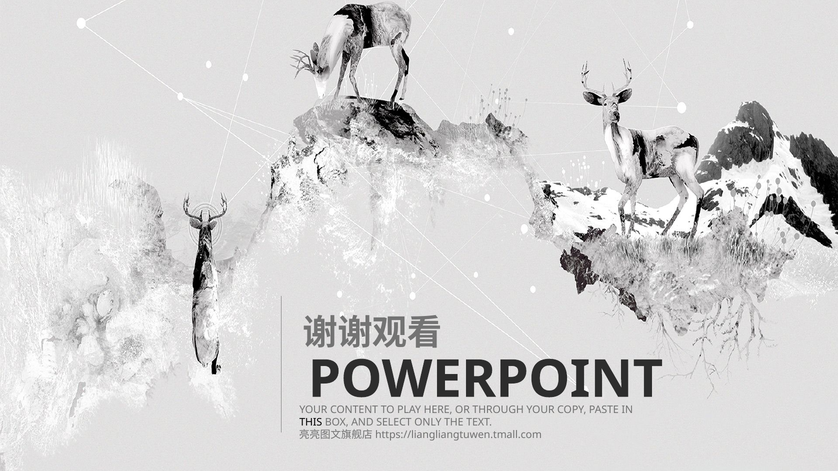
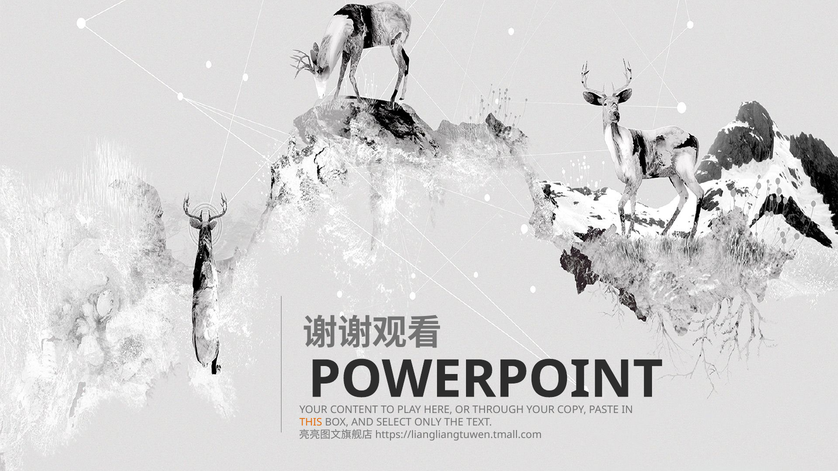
THIS colour: black -> orange
